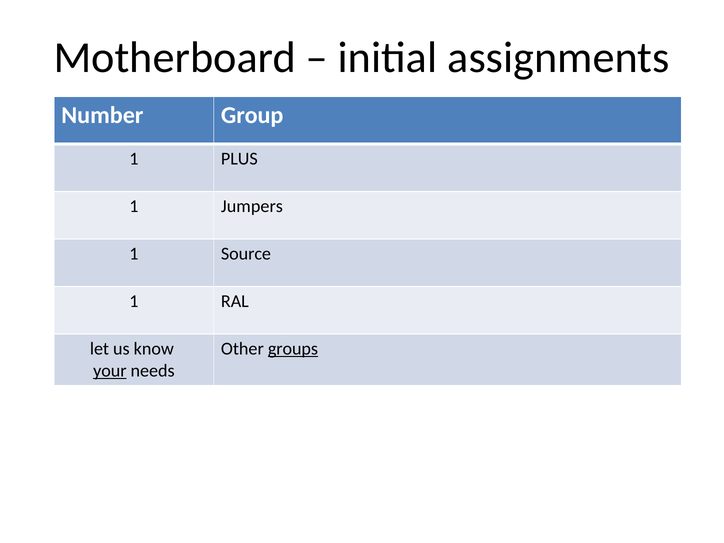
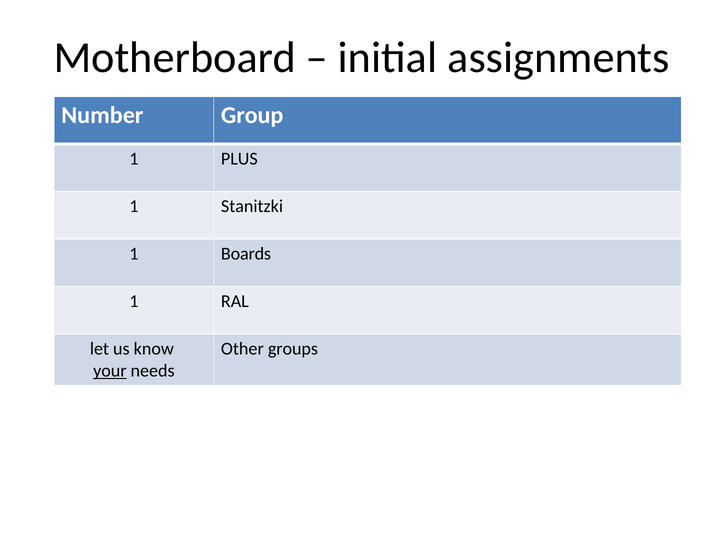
Jumpers: Jumpers -> Stanitzki
Source: Source -> Boards
groups underline: present -> none
